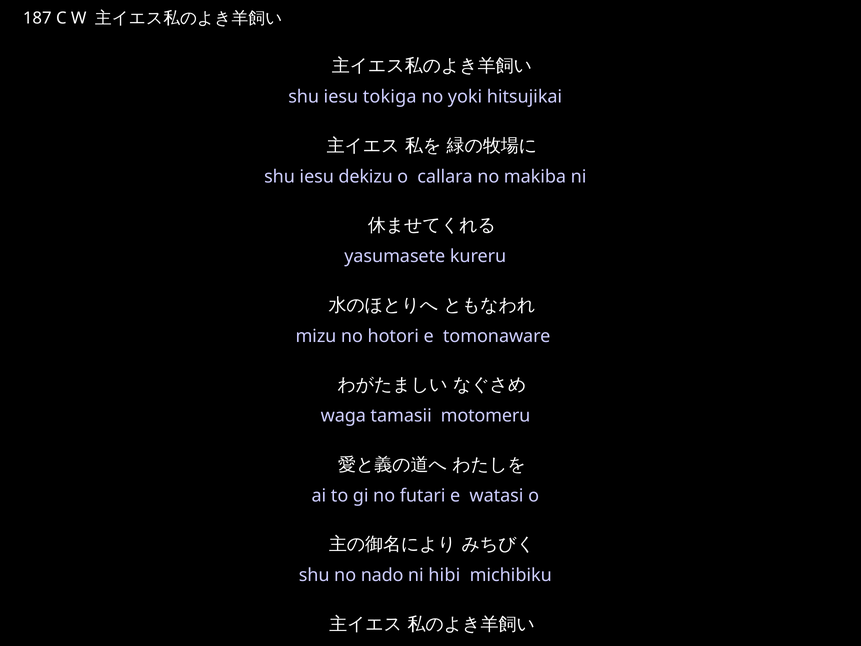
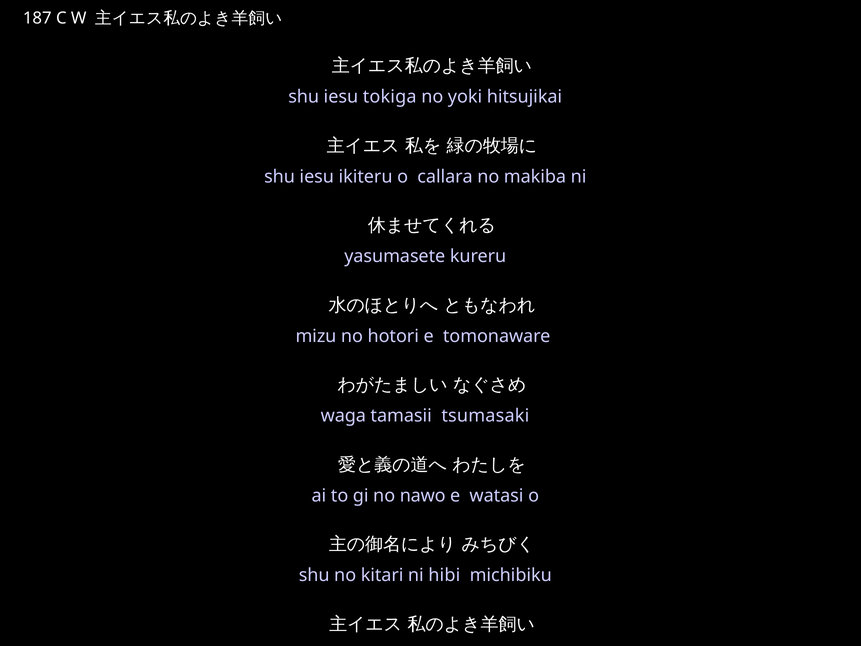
dekizu: dekizu -> ikiteru
motomeru: motomeru -> tsumasaki
futari: futari -> nawo
nado: nado -> kitari
